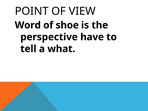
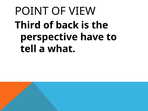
Word: Word -> Third
shoe: shoe -> back
